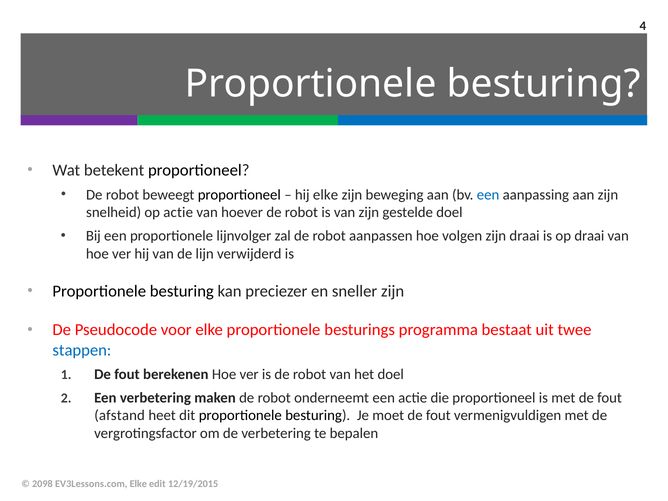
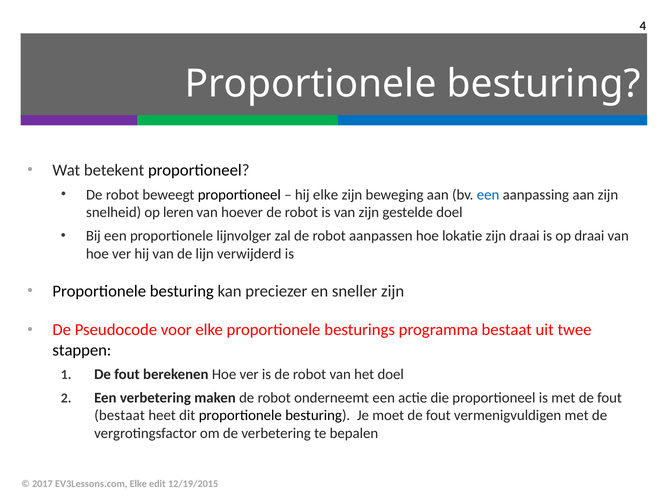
op actie: actie -> leren
volgen: volgen -> lokatie
stappen colour: blue -> black
afstand at (120, 416): afstand -> bestaat
2098: 2098 -> 2017
